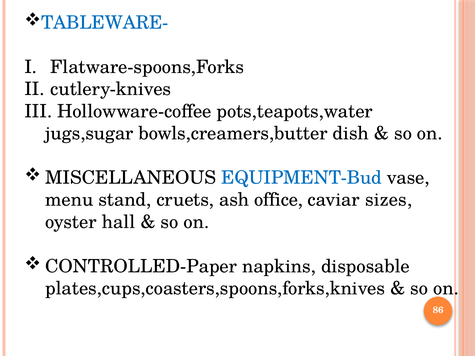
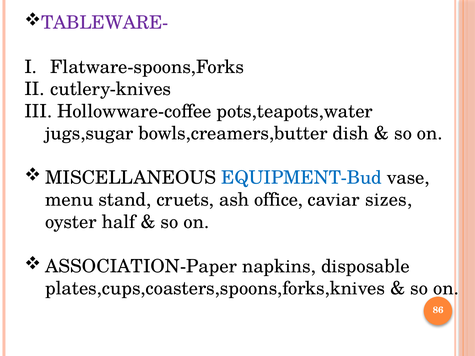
TABLEWARE- colour: blue -> purple
hall: hall -> half
CONTROLLED-Paper: CONTROLLED-Paper -> ASSOCIATION-Paper
